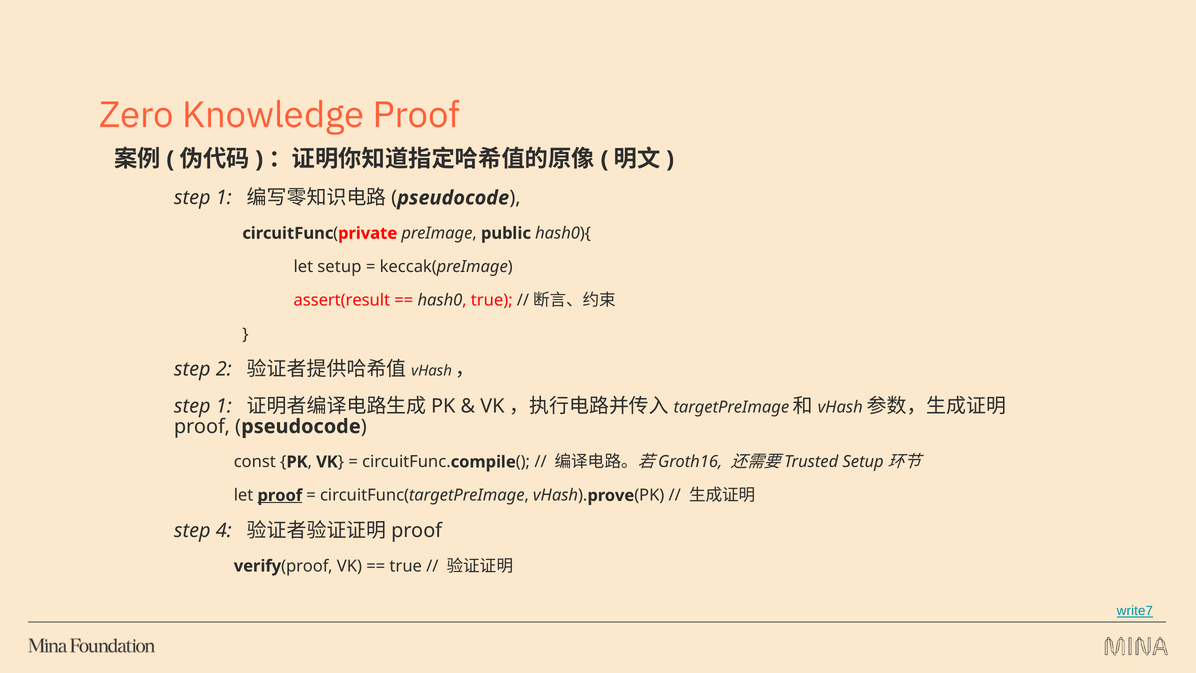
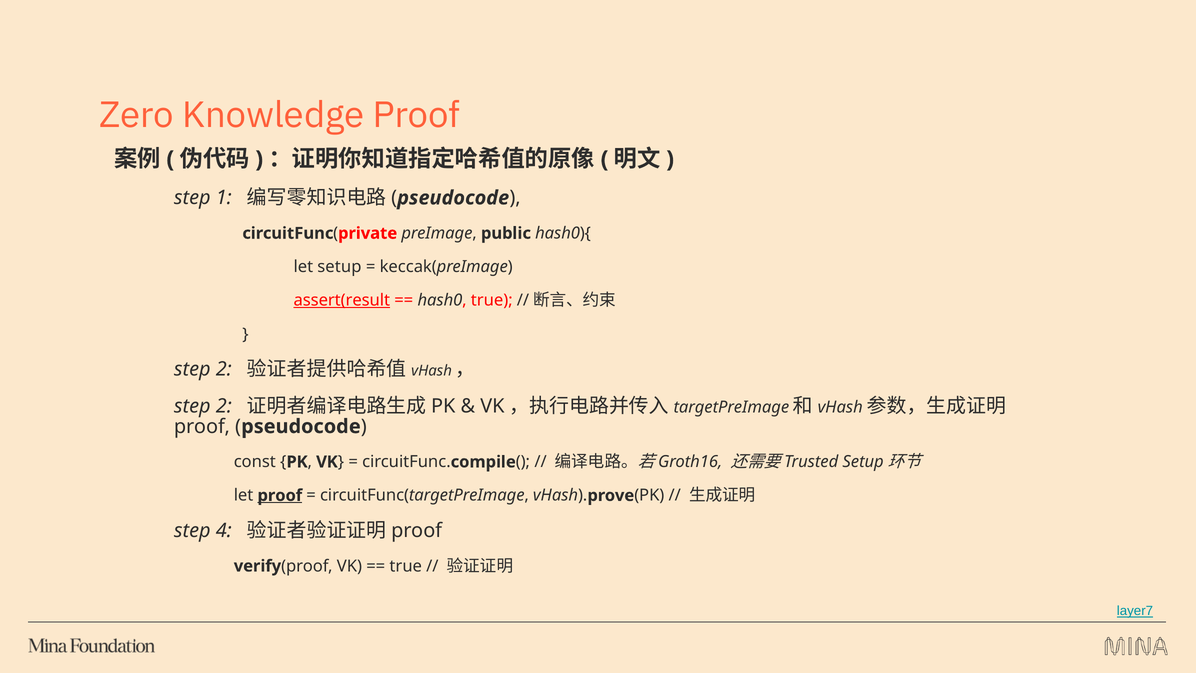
assert(result underline: none -> present
1 at (224, 406): 1 -> 2
write7: write7 -> layer7
